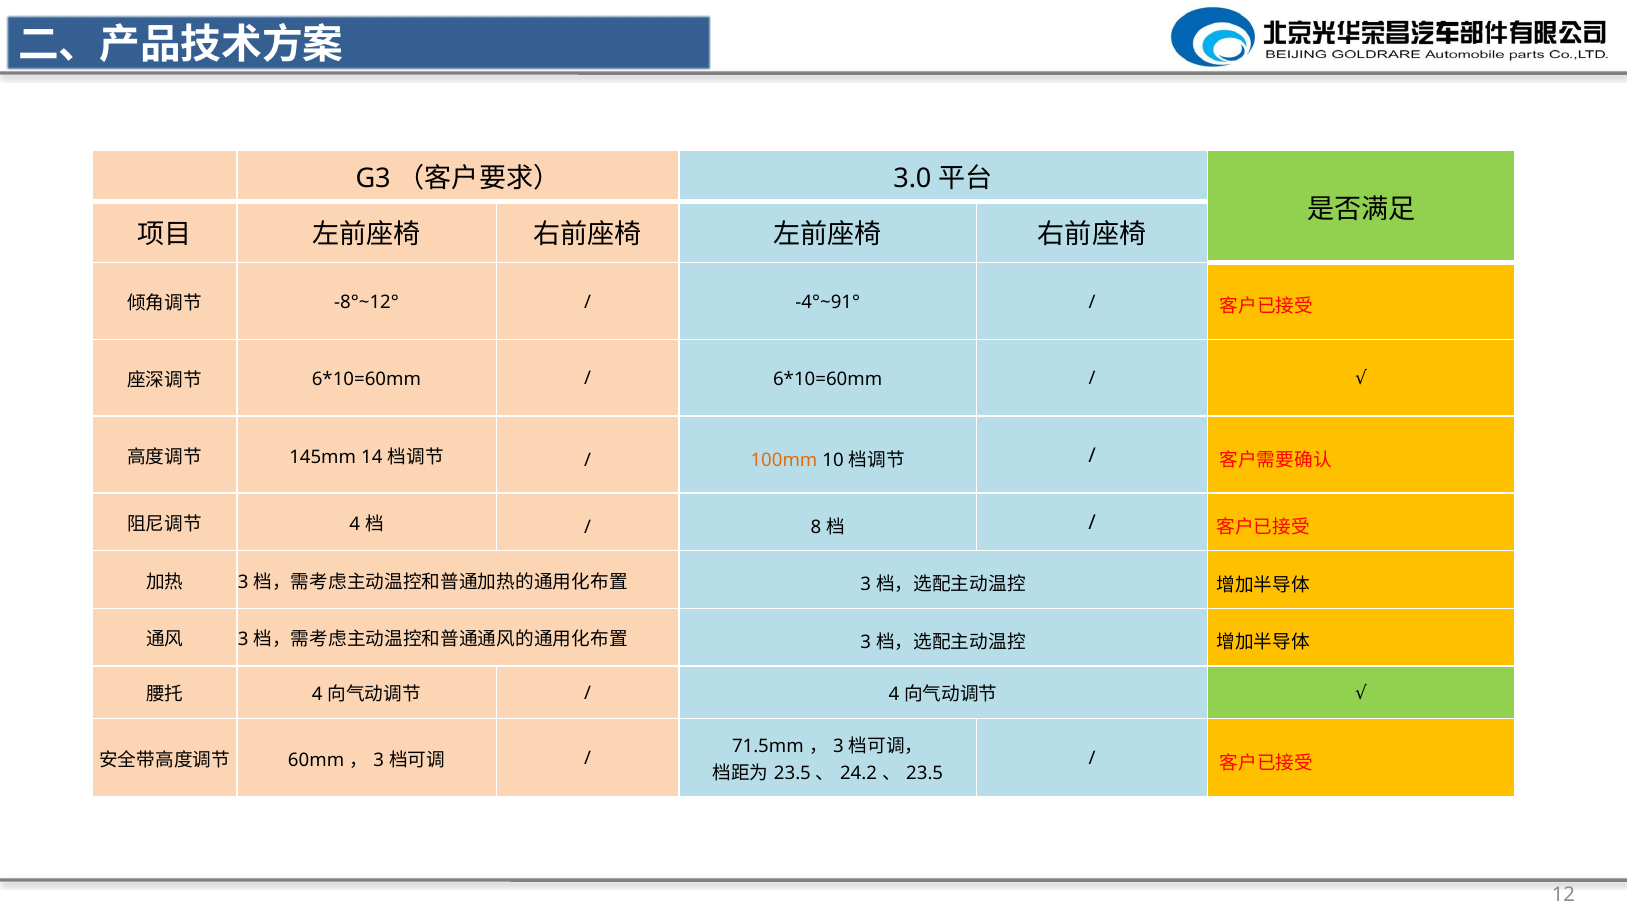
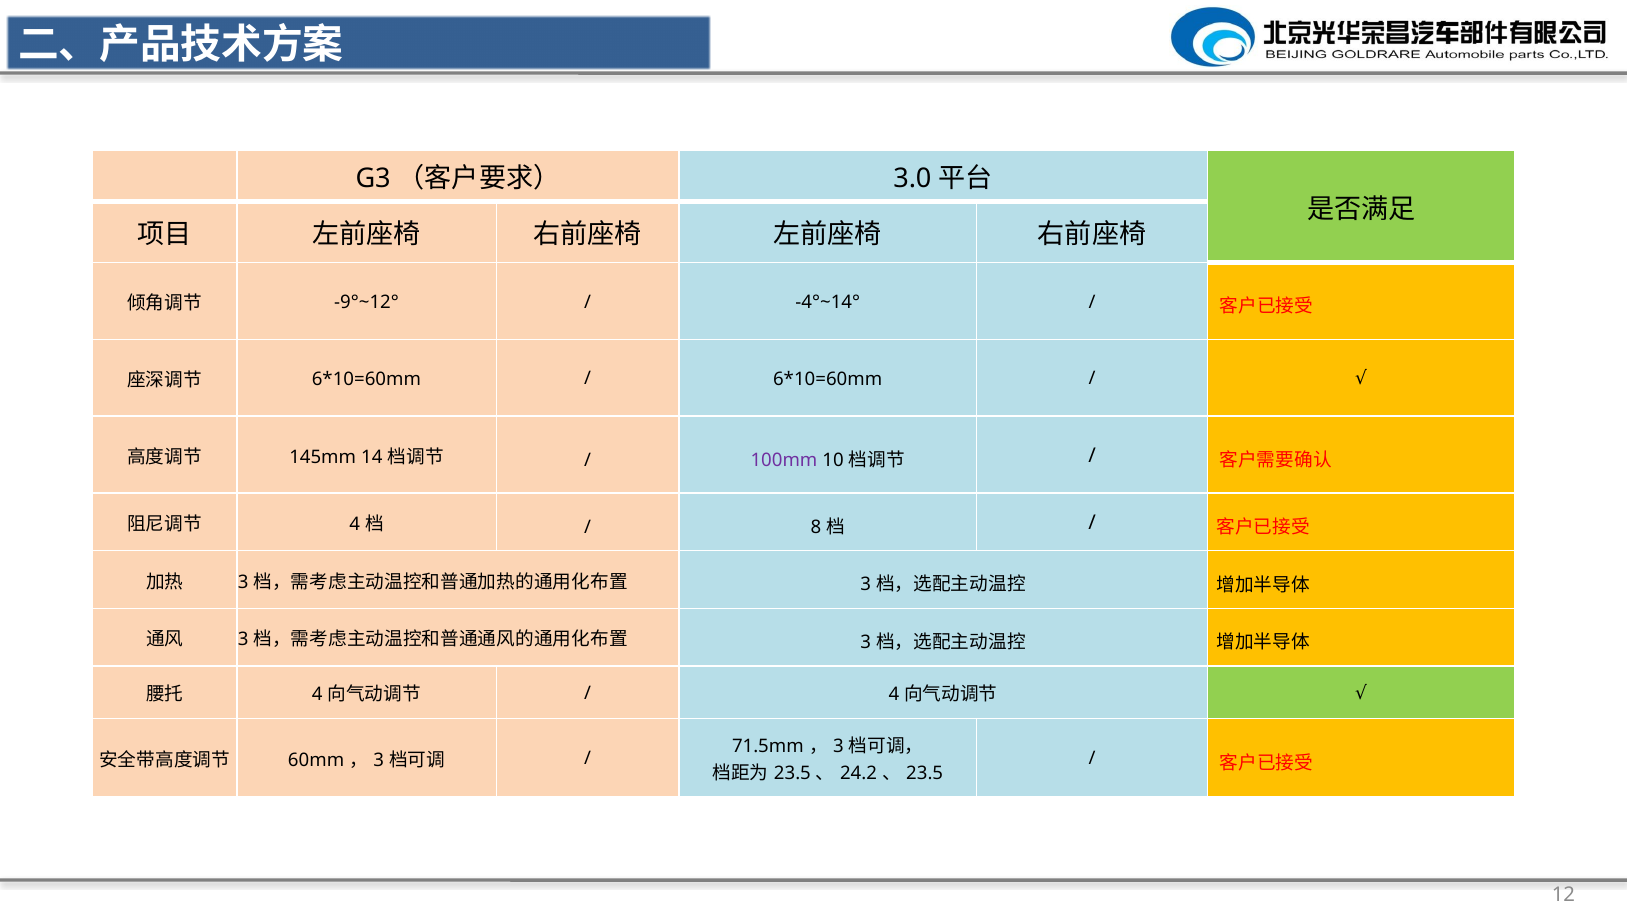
-8°~12°: -8°~12° -> -9°~12°
-4°~91°: -4°~91° -> -4°~14°
100mm colour: orange -> purple
